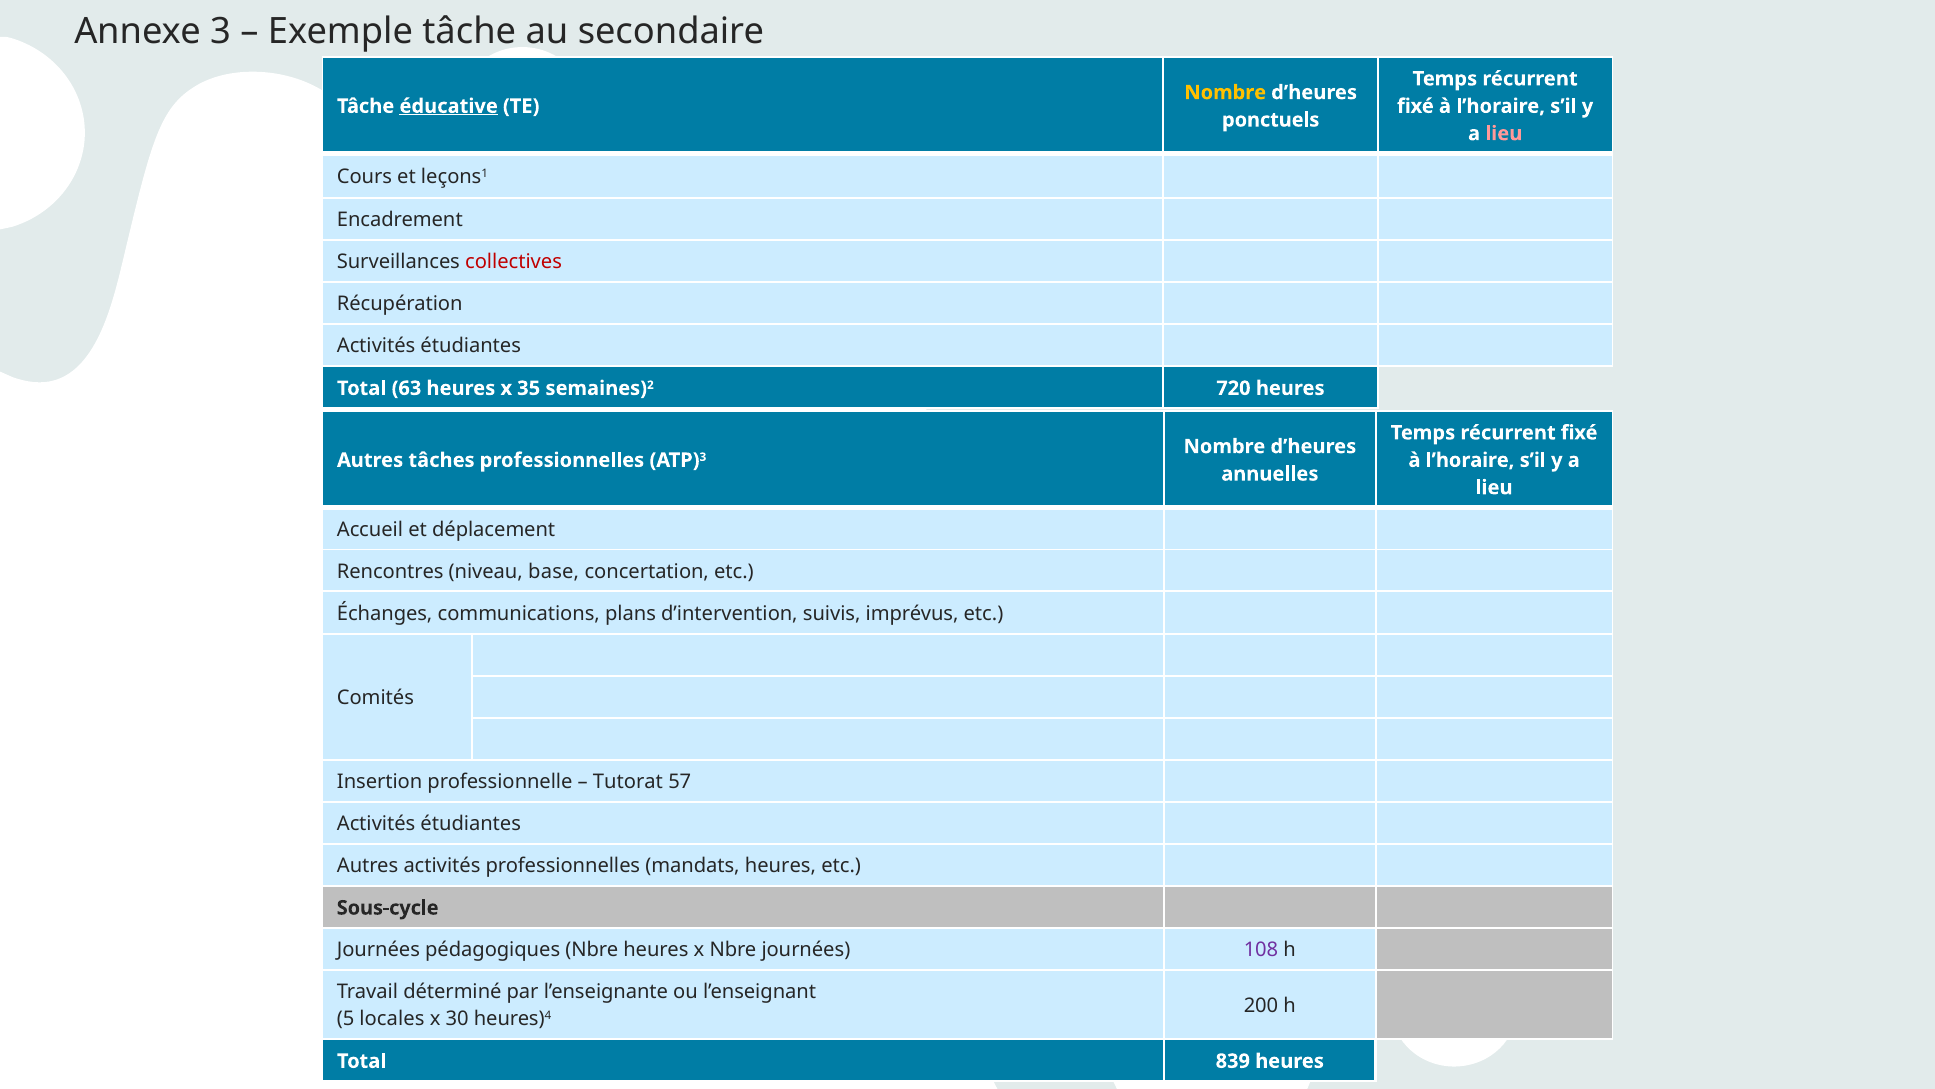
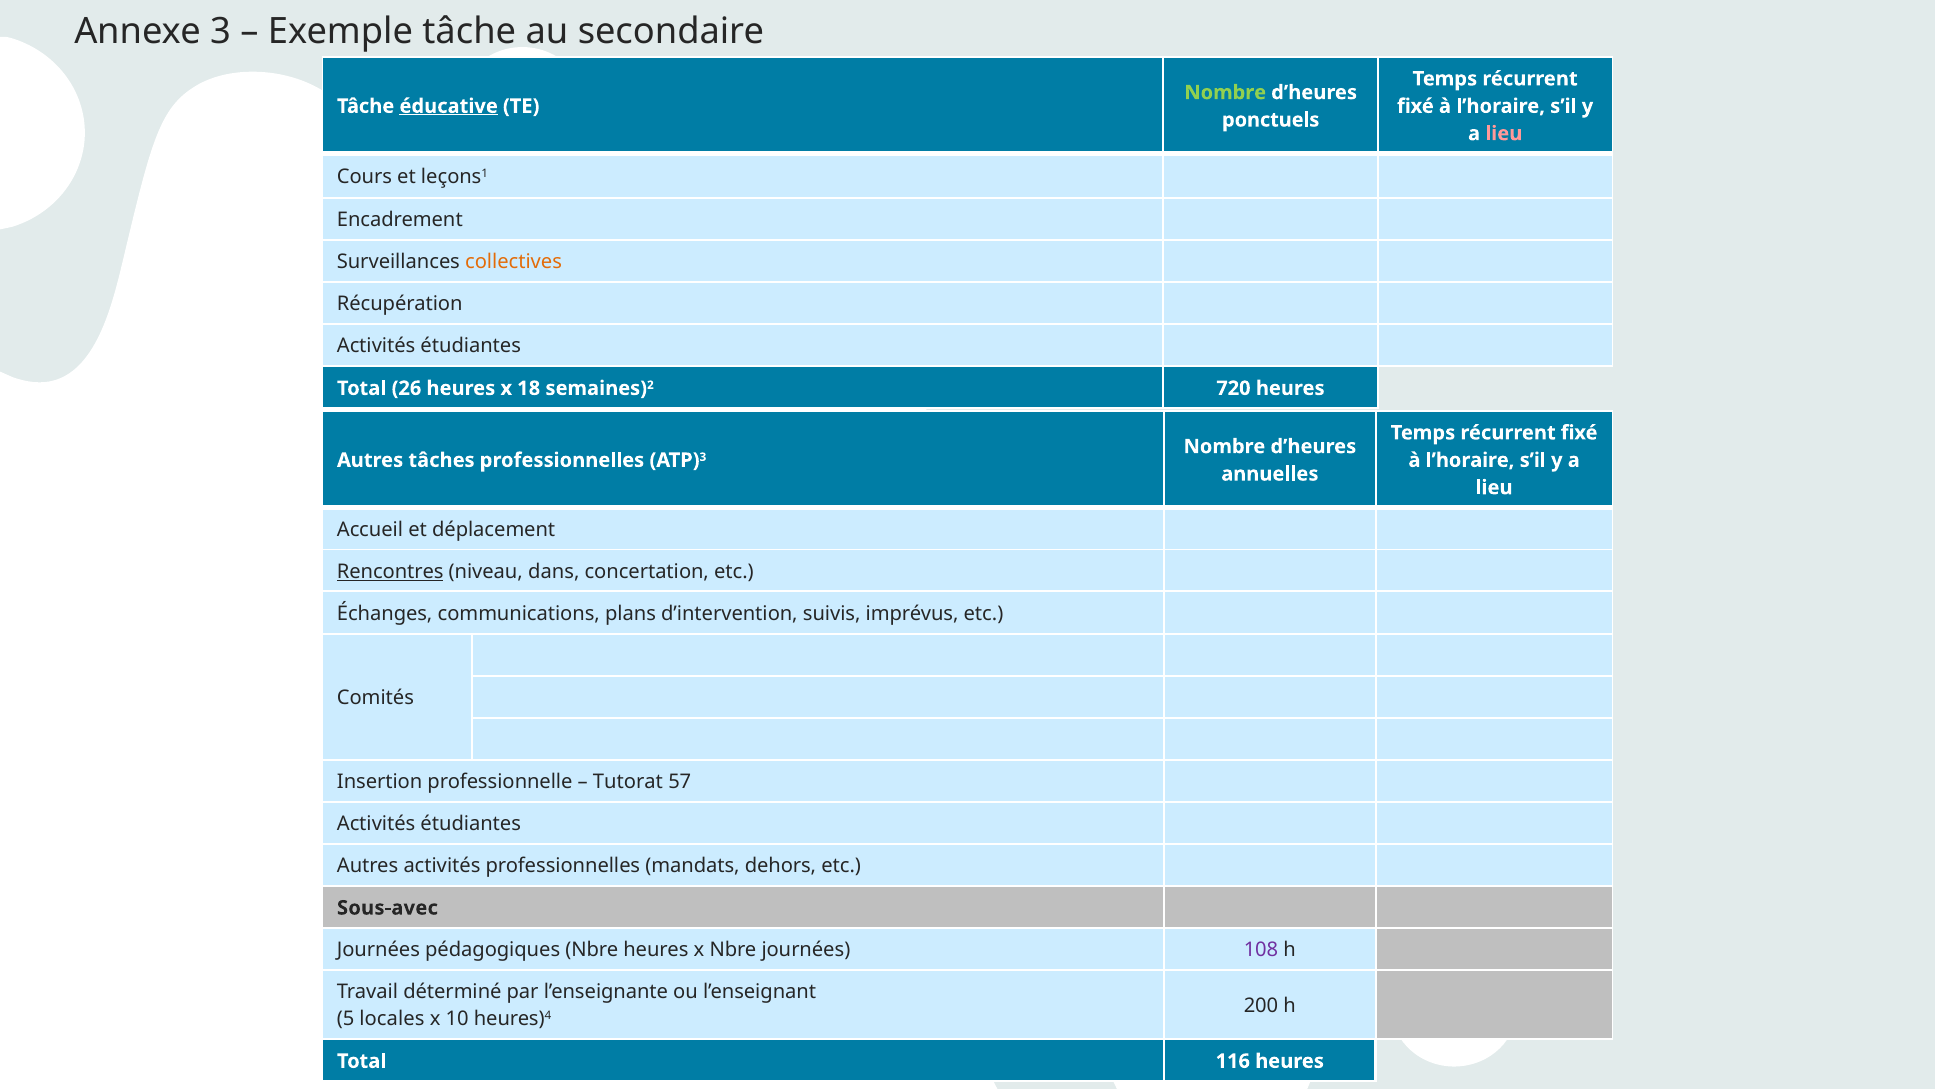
Nombre at (1225, 92) colour: yellow -> light green
collectives colour: red -> orange
63: 63 -> 26
35: 35 -> 18
Rencontres underline: none -> present
base: base -> dans
mandats heures: heures -> dehors
Sous-cycle: Sous-cycle -> Sous-avec
30: 30 -> 10
839: 839 -> 116
